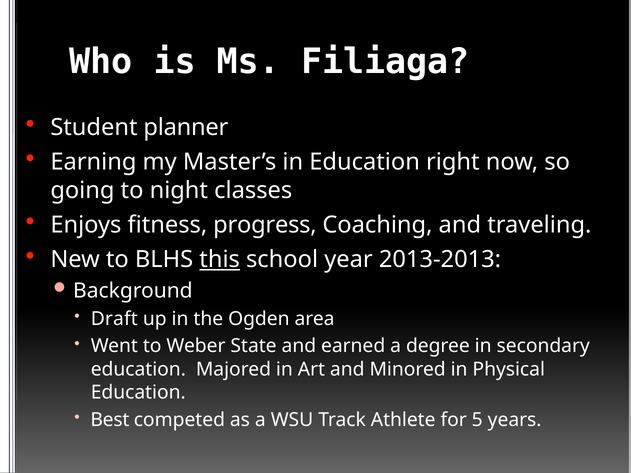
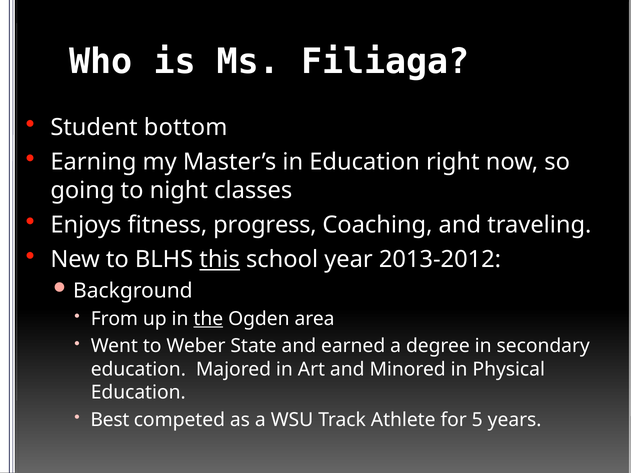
planner: planner -> bottom
2013-2013: 2013-2013 -> 2013-2012
Draft: Draft -> From
the underline: none -> present
